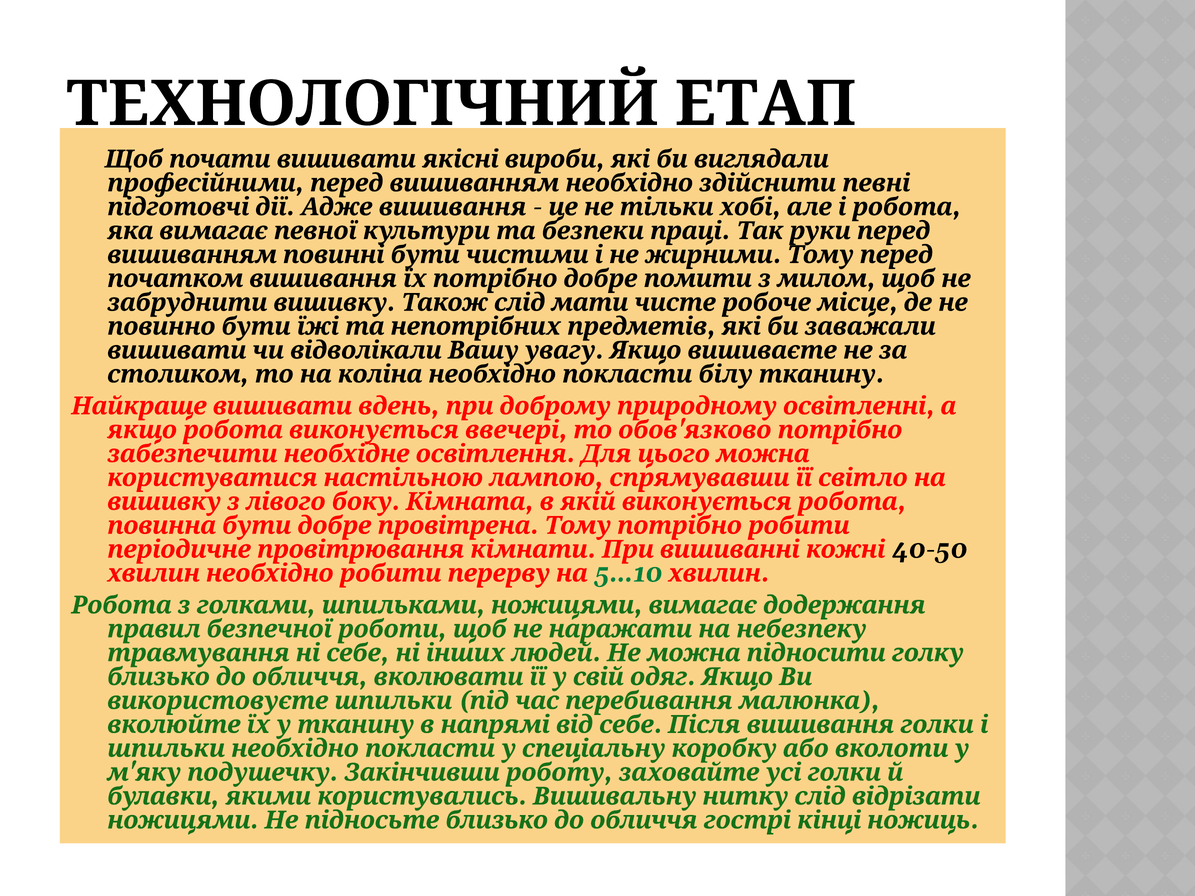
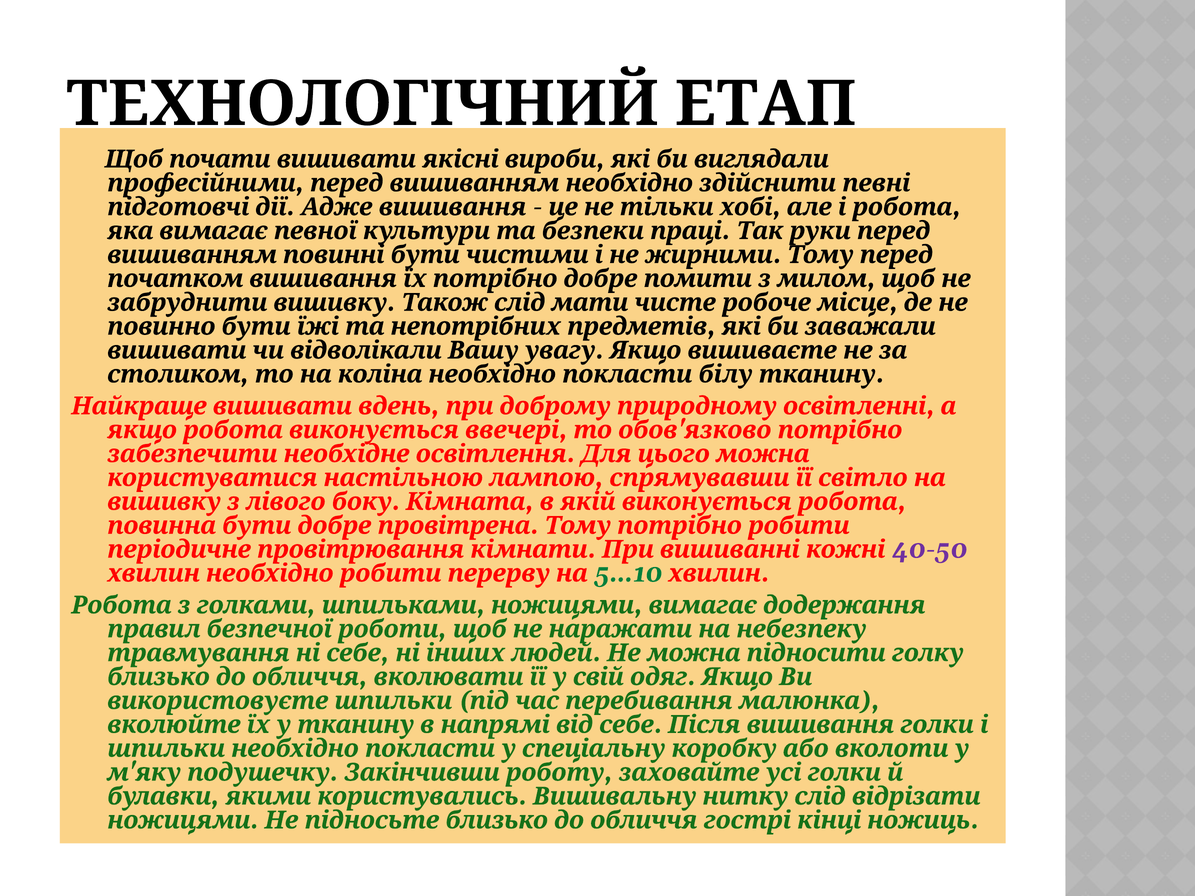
40-50 colour: black -> purple
